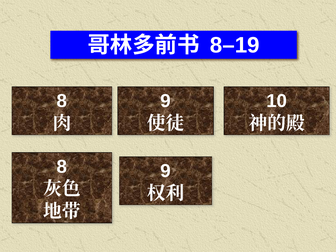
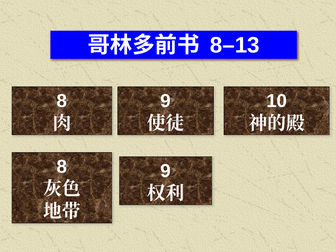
8–19: 8–19 -> 8–13
